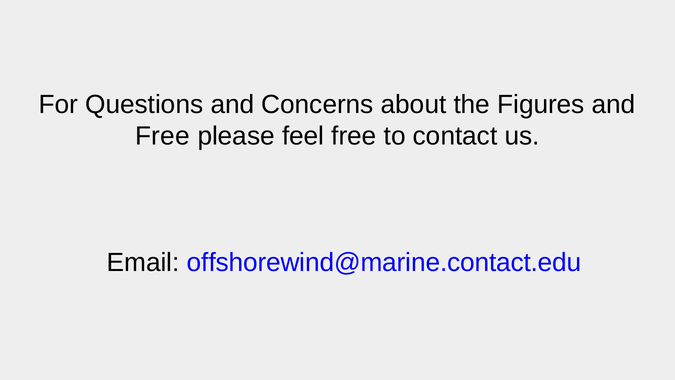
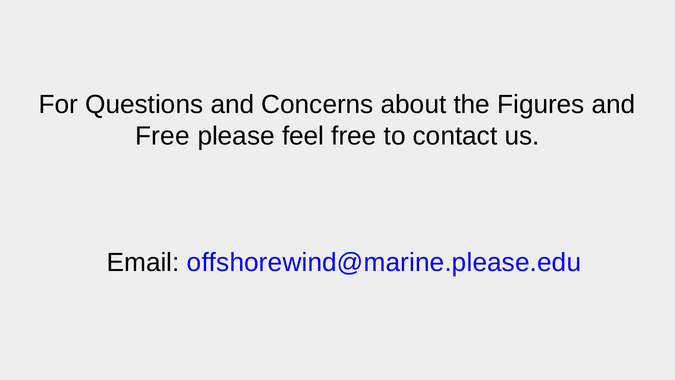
offshorewind@marine.contact.edu: offshorewind@marine.contact.edu -> offshorewind@marine.please.edu
